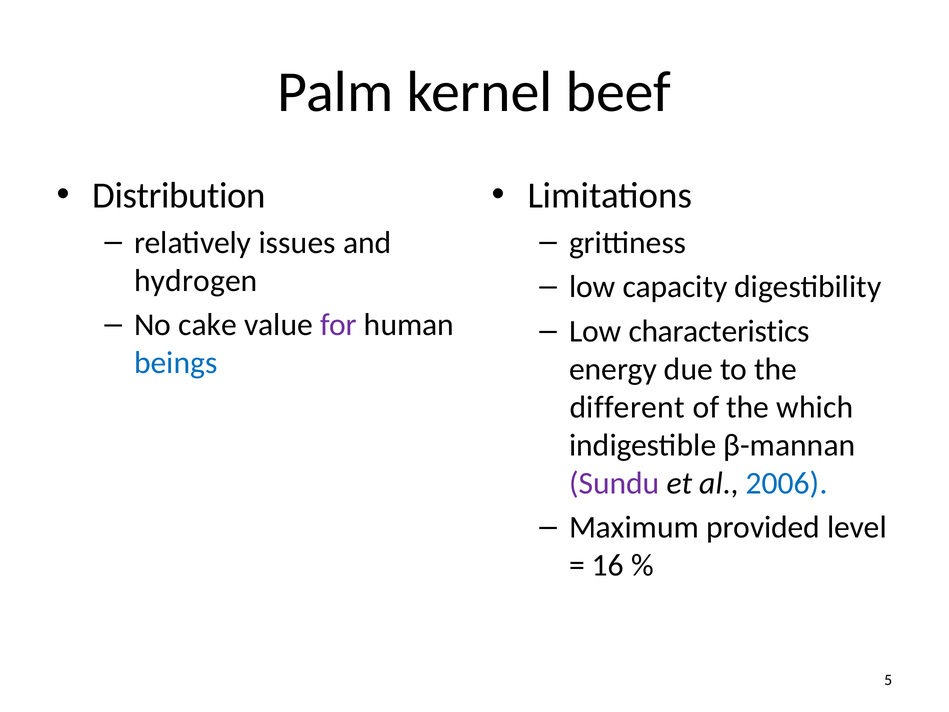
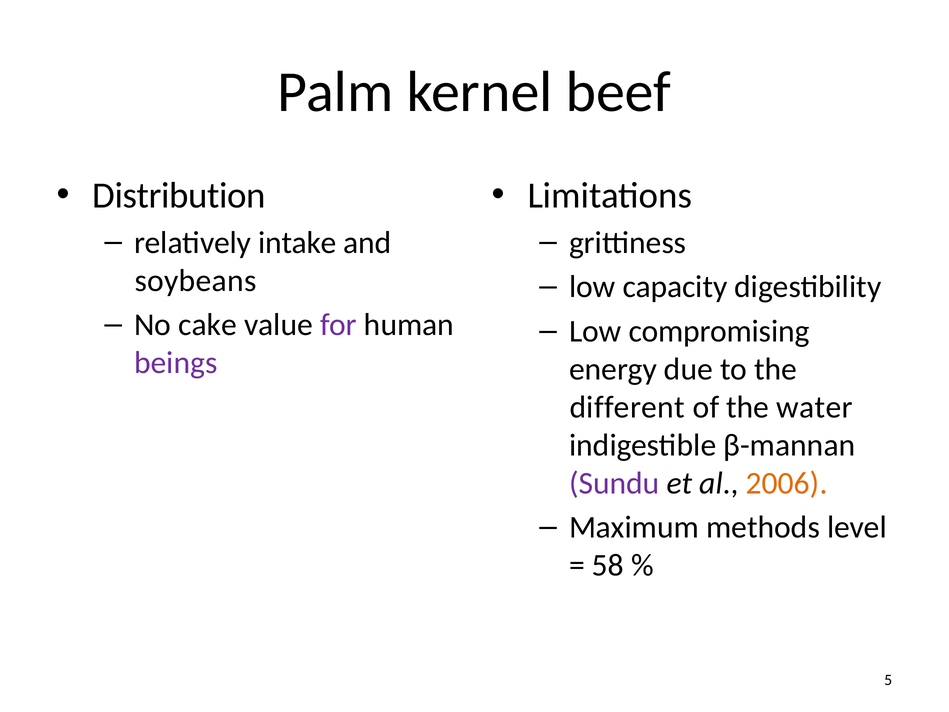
issues: issues -> intake
hydrogen: hydrogen -> soybeans
characteristics: characteristics -> compromising
beings colour: blue -> purple
which: which -> water
2006 colour: blue -> orange
provided: provided -> methods
16: 16 -> 58
